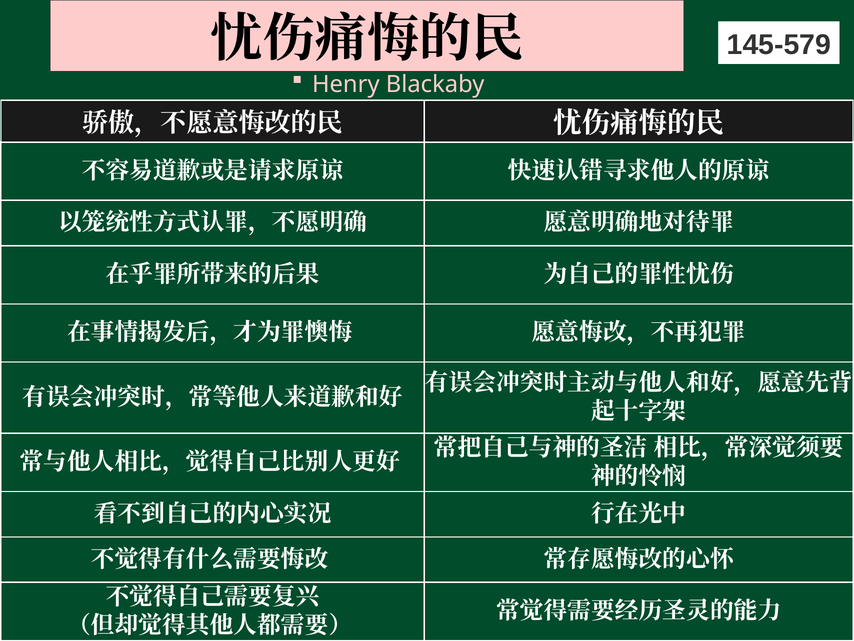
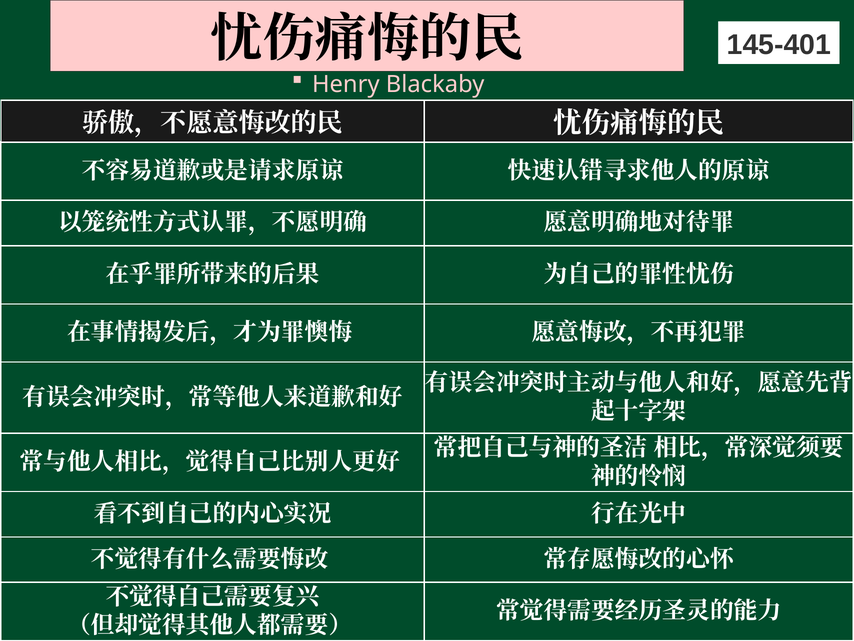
145-579: 145-579 -> 145-401
